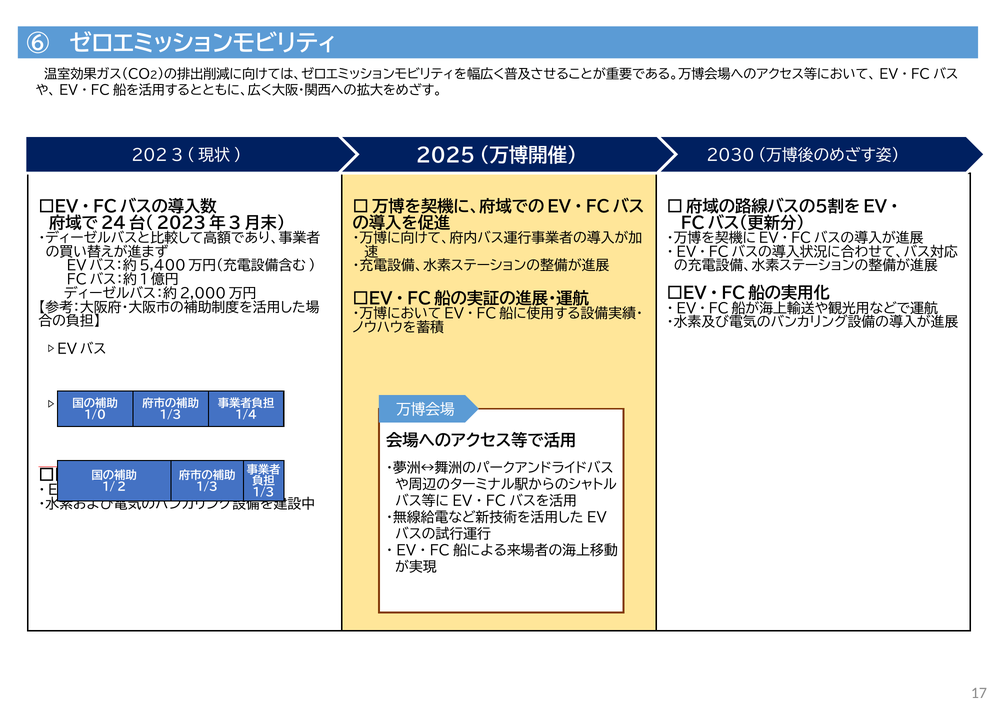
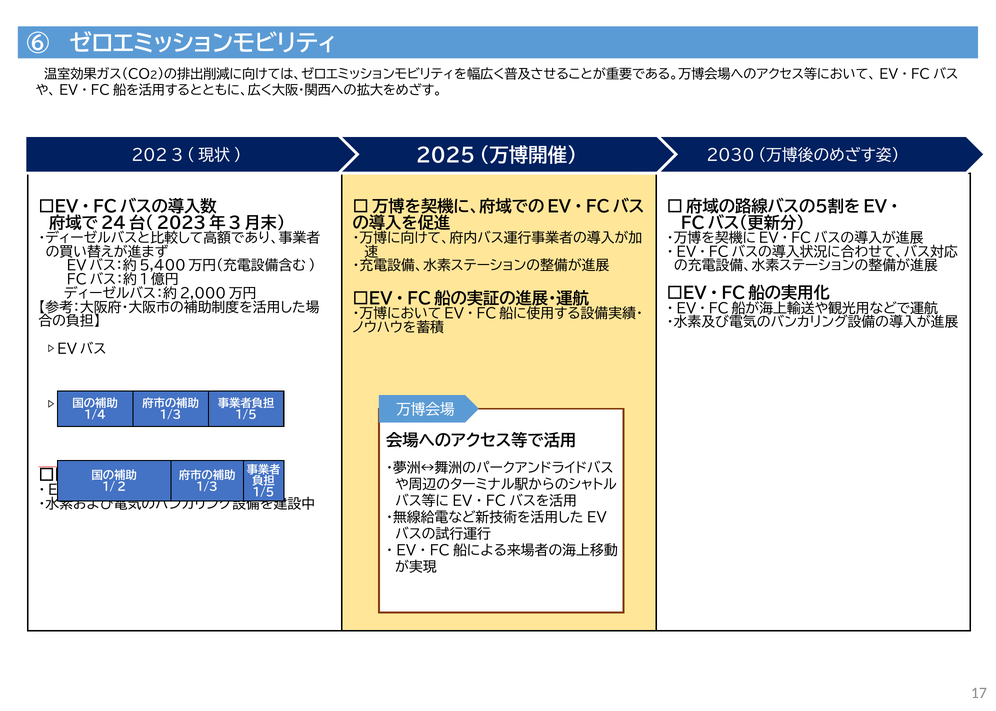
1/0: 1/0 -> 1/4
1/4 at (246, 415): 1/4 -> 1/5
1/3 at (264, 493): 1/3 -> 1/5
